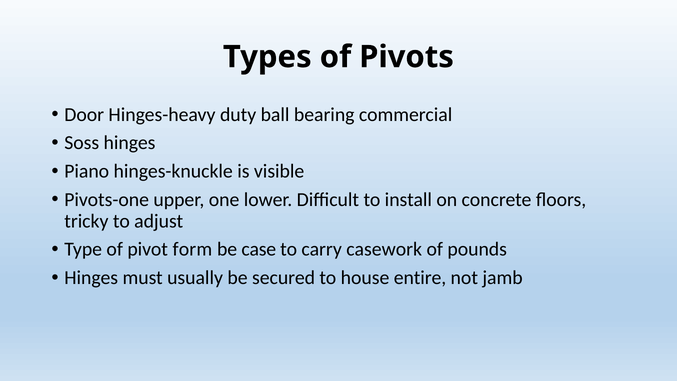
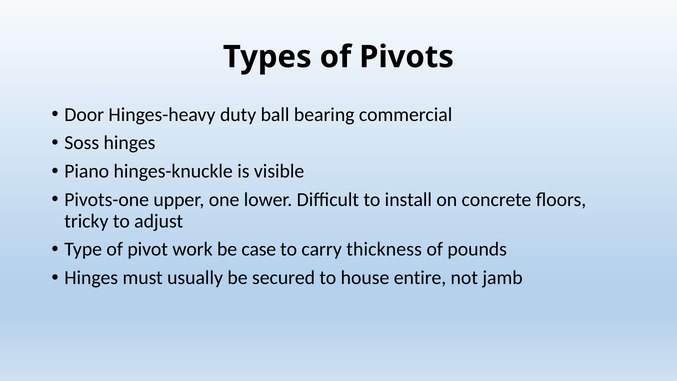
form: form -> work
casework: casework -> thickness
